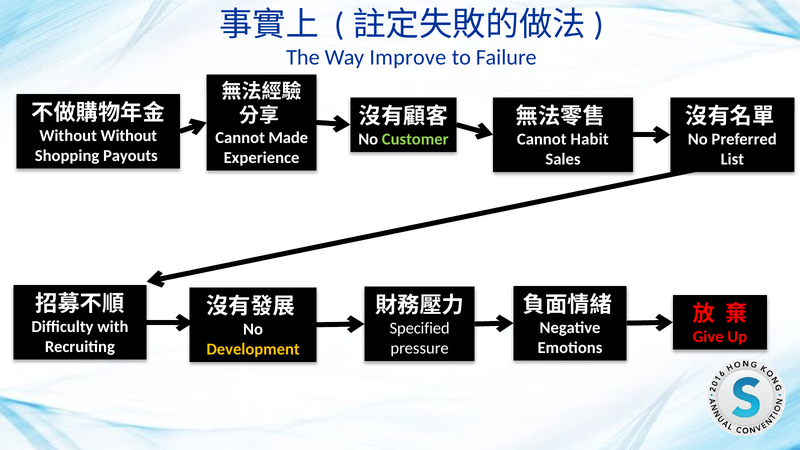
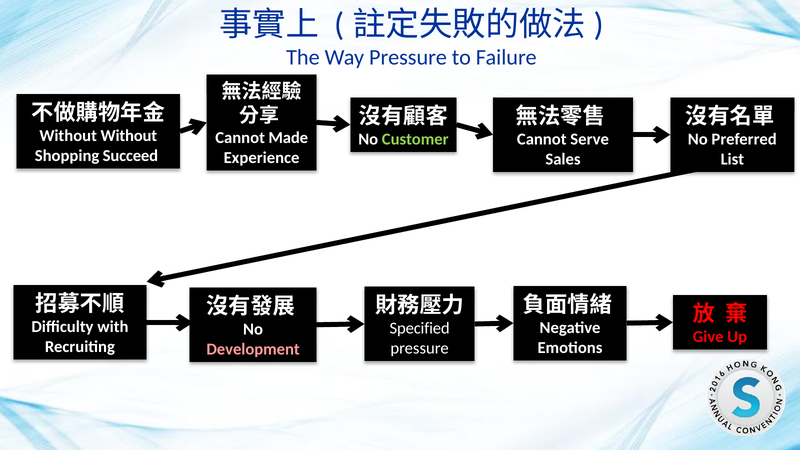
Way Improve: Improve -> Pressure
Habit: Habit -> Serve
Payouts: Payouts -> Succeed
Development colour: yellow -> pink
